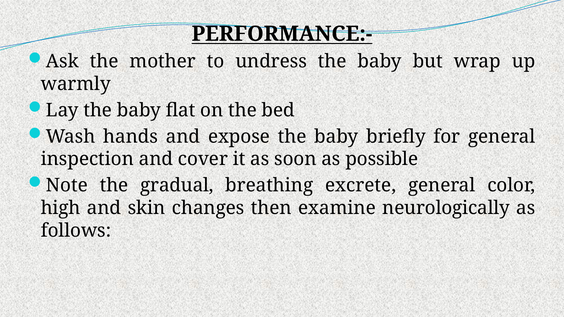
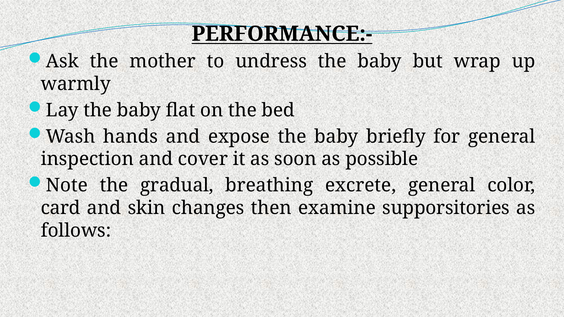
high: high -> card
neurologically: neurologically -> supporsitories
